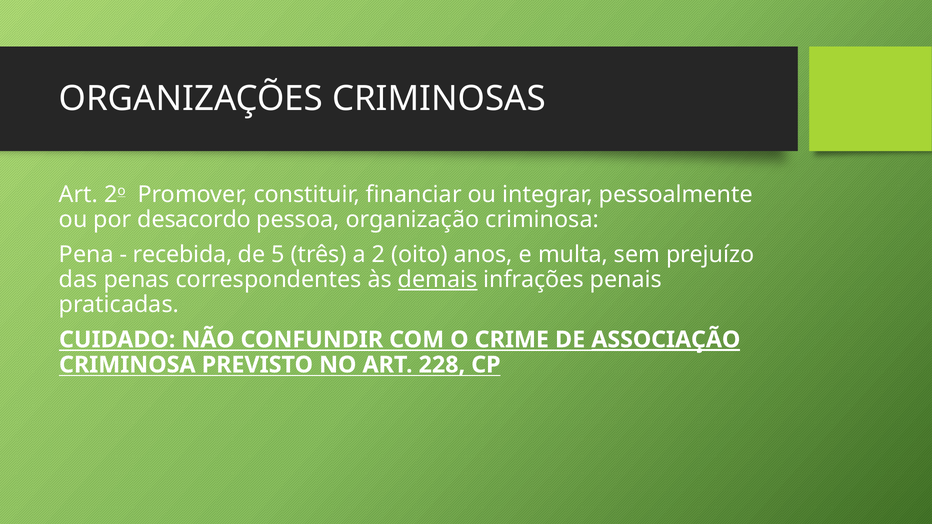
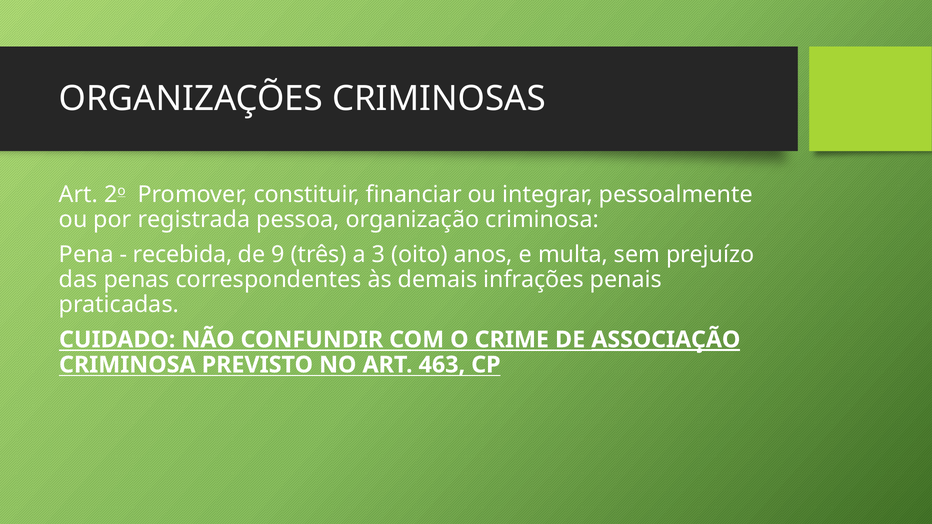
desacordo: desacordo -> registrada
5: 5 -> 9
2: 2 -> 3
demais underline: present -> none
228: 228 -> 463
